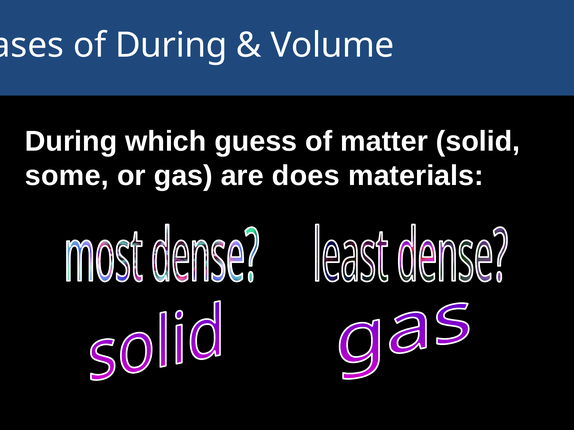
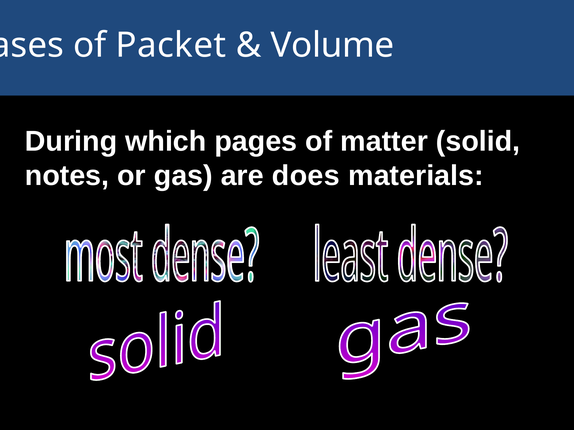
of During: During -> Packet
guess: guess -> pages
some: some -> notes
